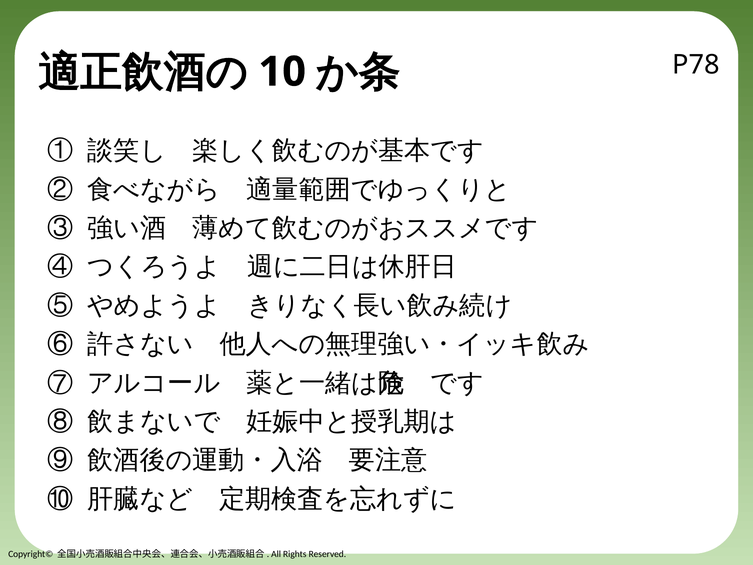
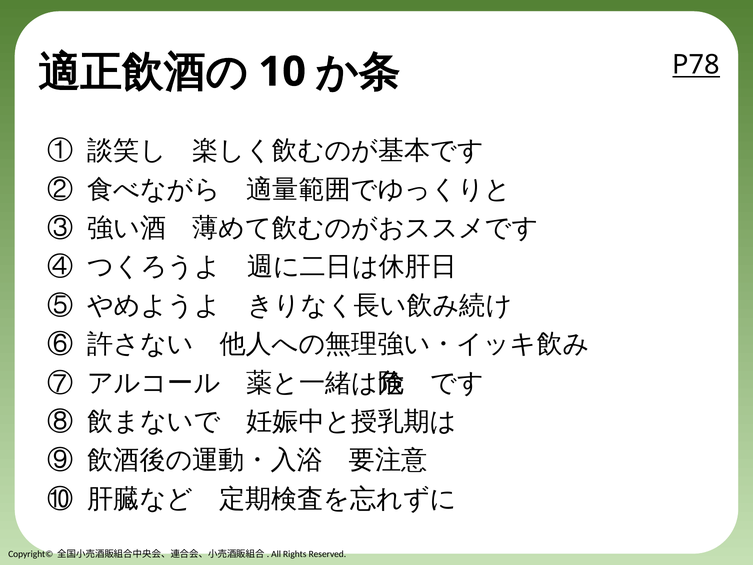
P78 underline: none -> present
